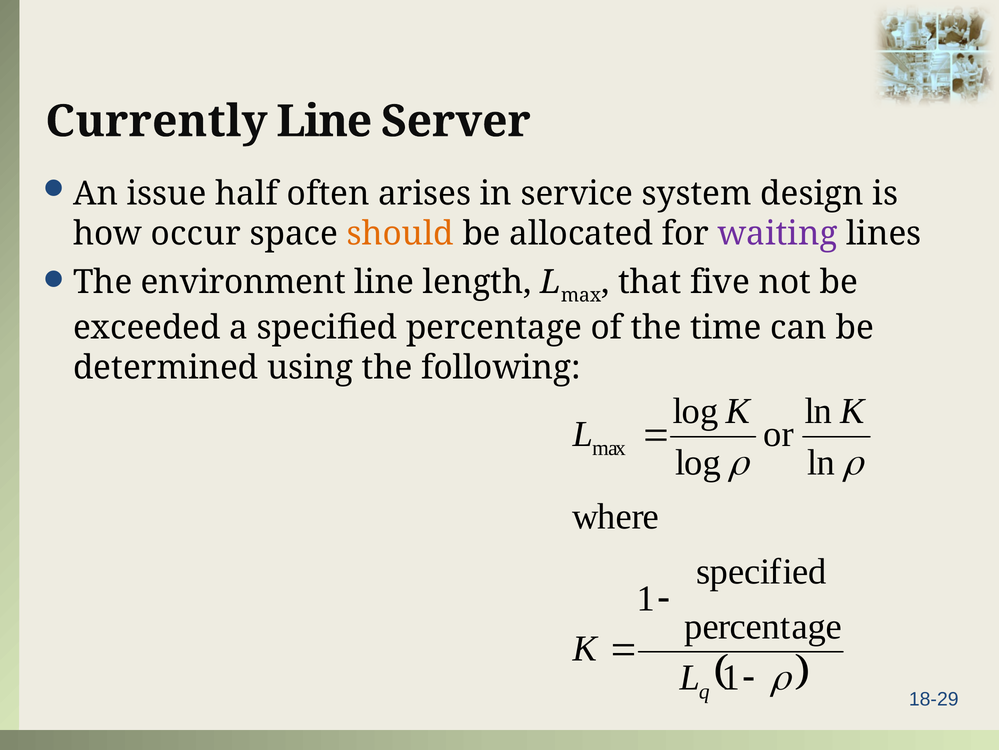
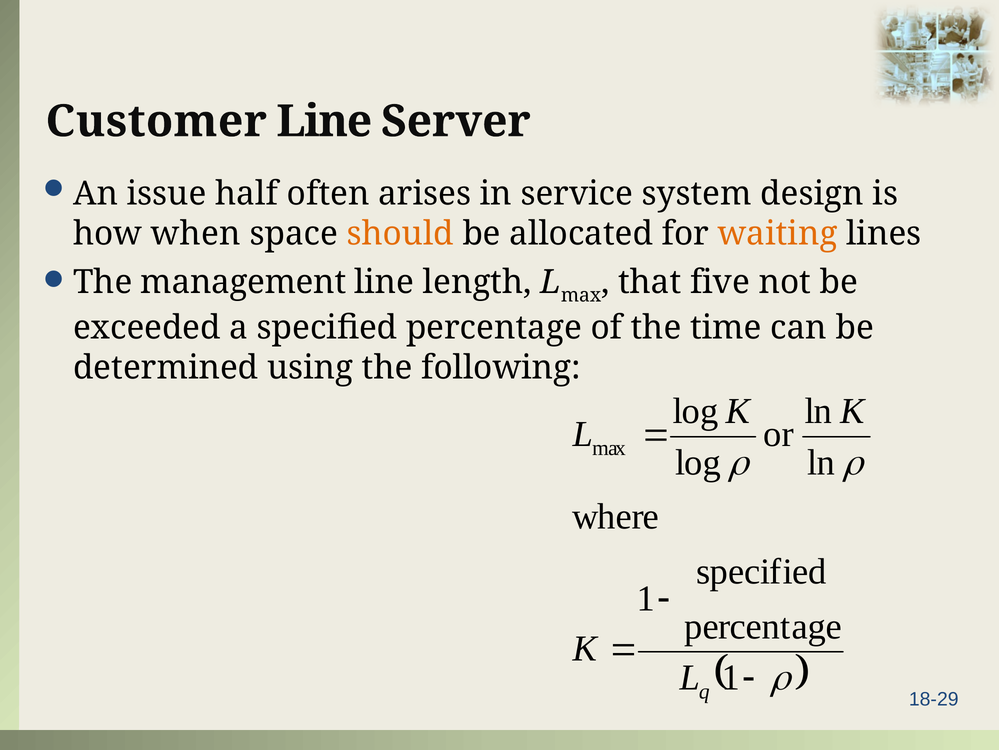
Currently: Currently -> Customer
occur: occur -> when
waiting colour: purple -> orange
environment: environment -> management
